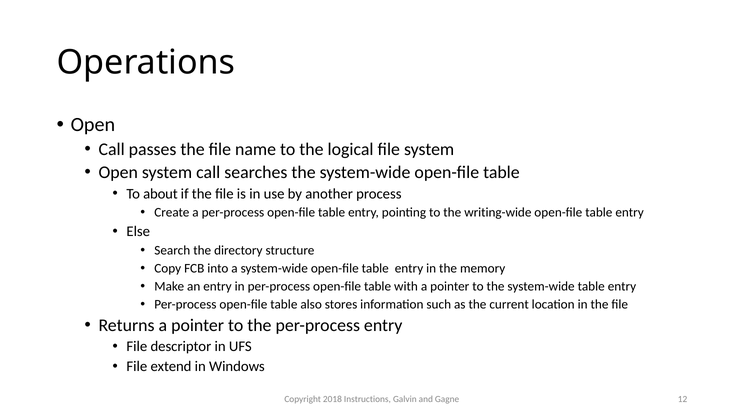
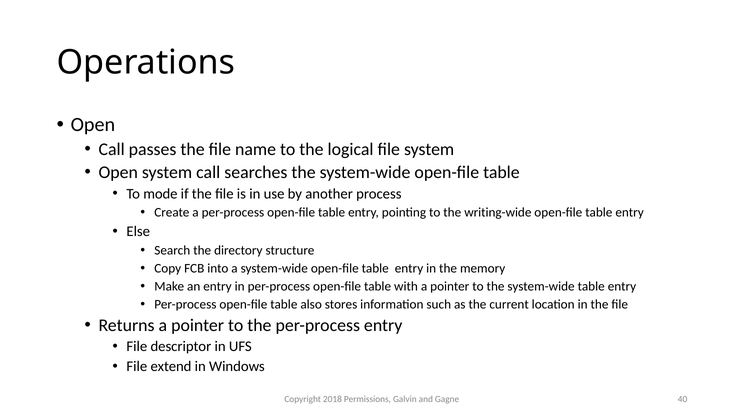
about: about -> mode
Instructions: Instructions -> Permissions
12: 12 -> 40
